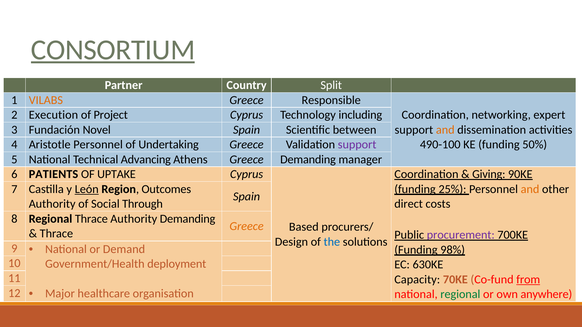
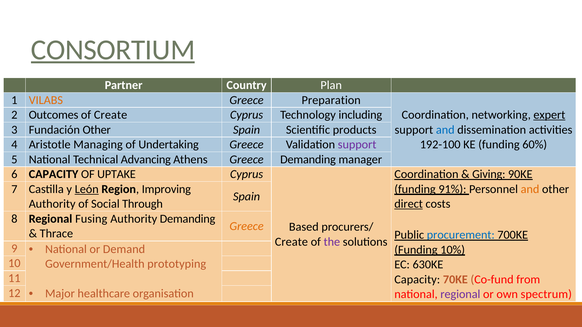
Split: Split -> Plan
Responsible: Responsible -> Preparation
Execution: Execution -> Outcomes
of Project: Project -> Create
expert underline: none -> present
Fundación Novel: Novel -> Other
between: between -> products
and at (445, 130) colour: orange -> blue
Aristotle Personnel: Personnel -> Managing
490-100: 490-100 -> 192-100
50%: 50% -> 60%
6 PATIENTS: PATIENTS -> CAPACITY
Outcomes: Outcomes -> Improving
25%: 25% -> 91%
direct underline: none -> present
Regional Thrace: Thrace -> Fusing
procurement colour: purple -> blue
Design at (291, 242): Design -> Create
the colour: blue -> purple
98%: 98% -> 10%
deployment: deployment -> prototyping
from underline: present -> none
regional at (460, 295) colour: green -> purple
anywhere: anywhere -> spectrum
